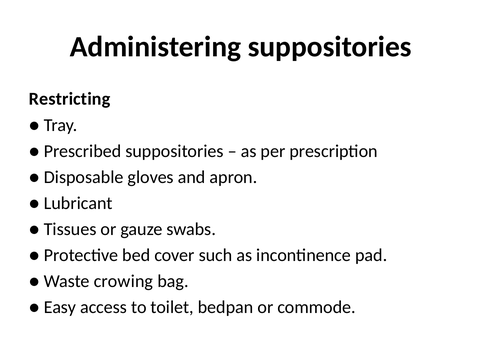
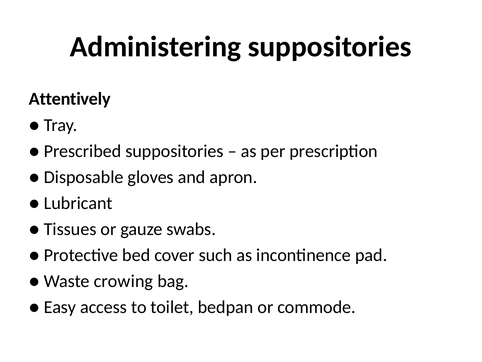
Restricting: Restricting -> Attentively
